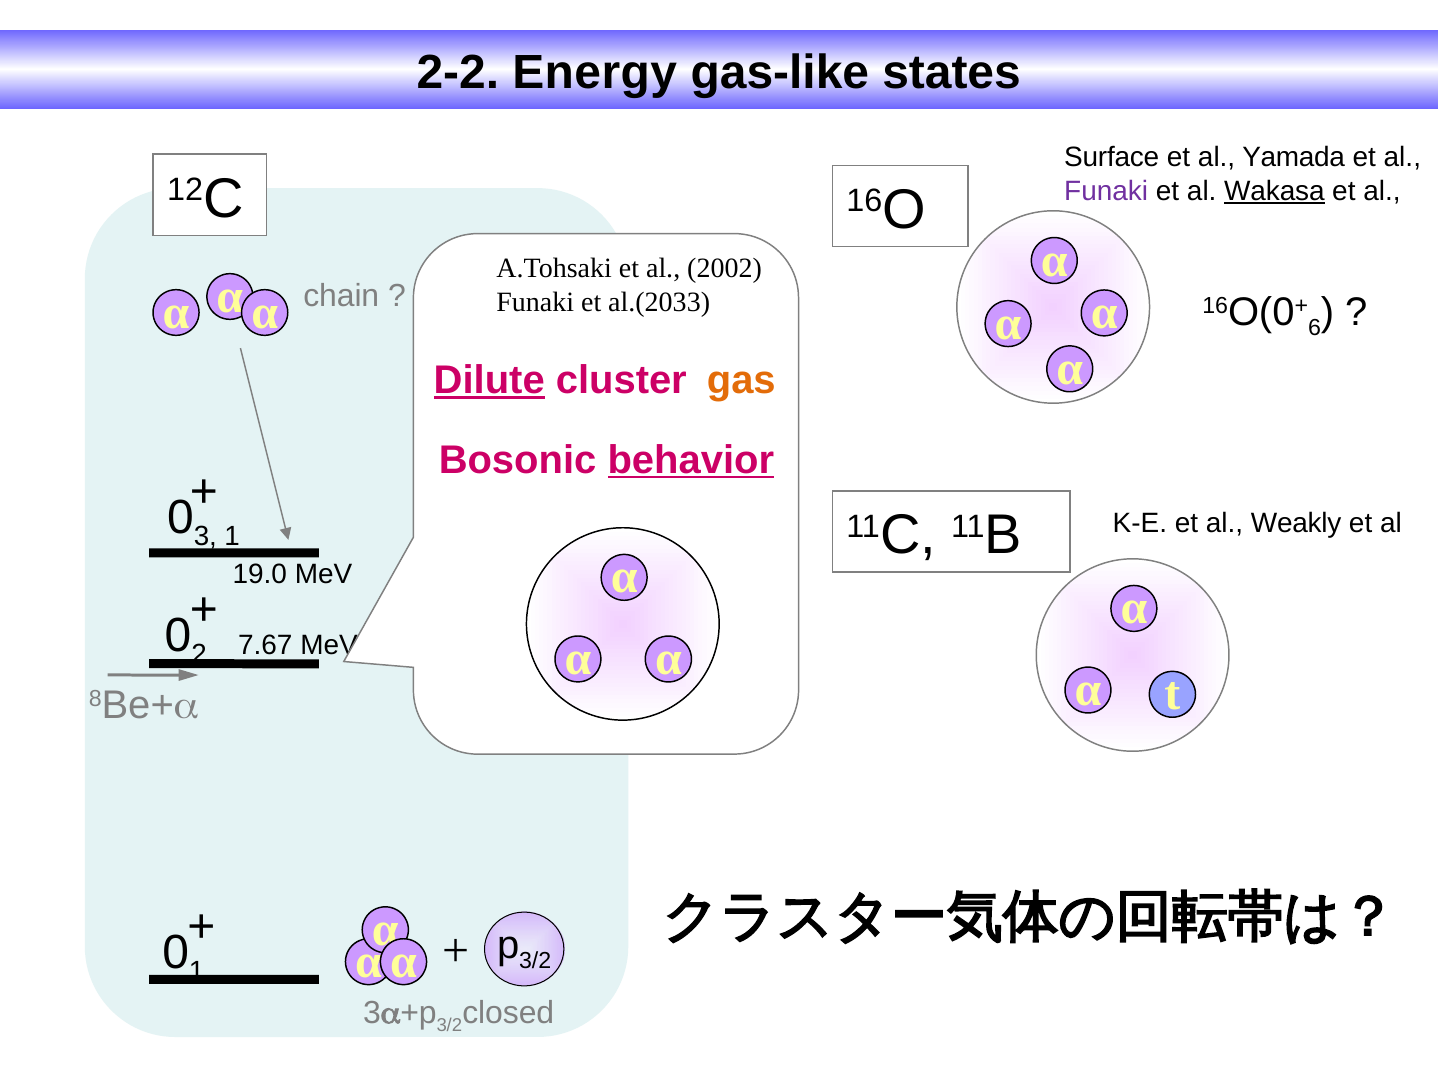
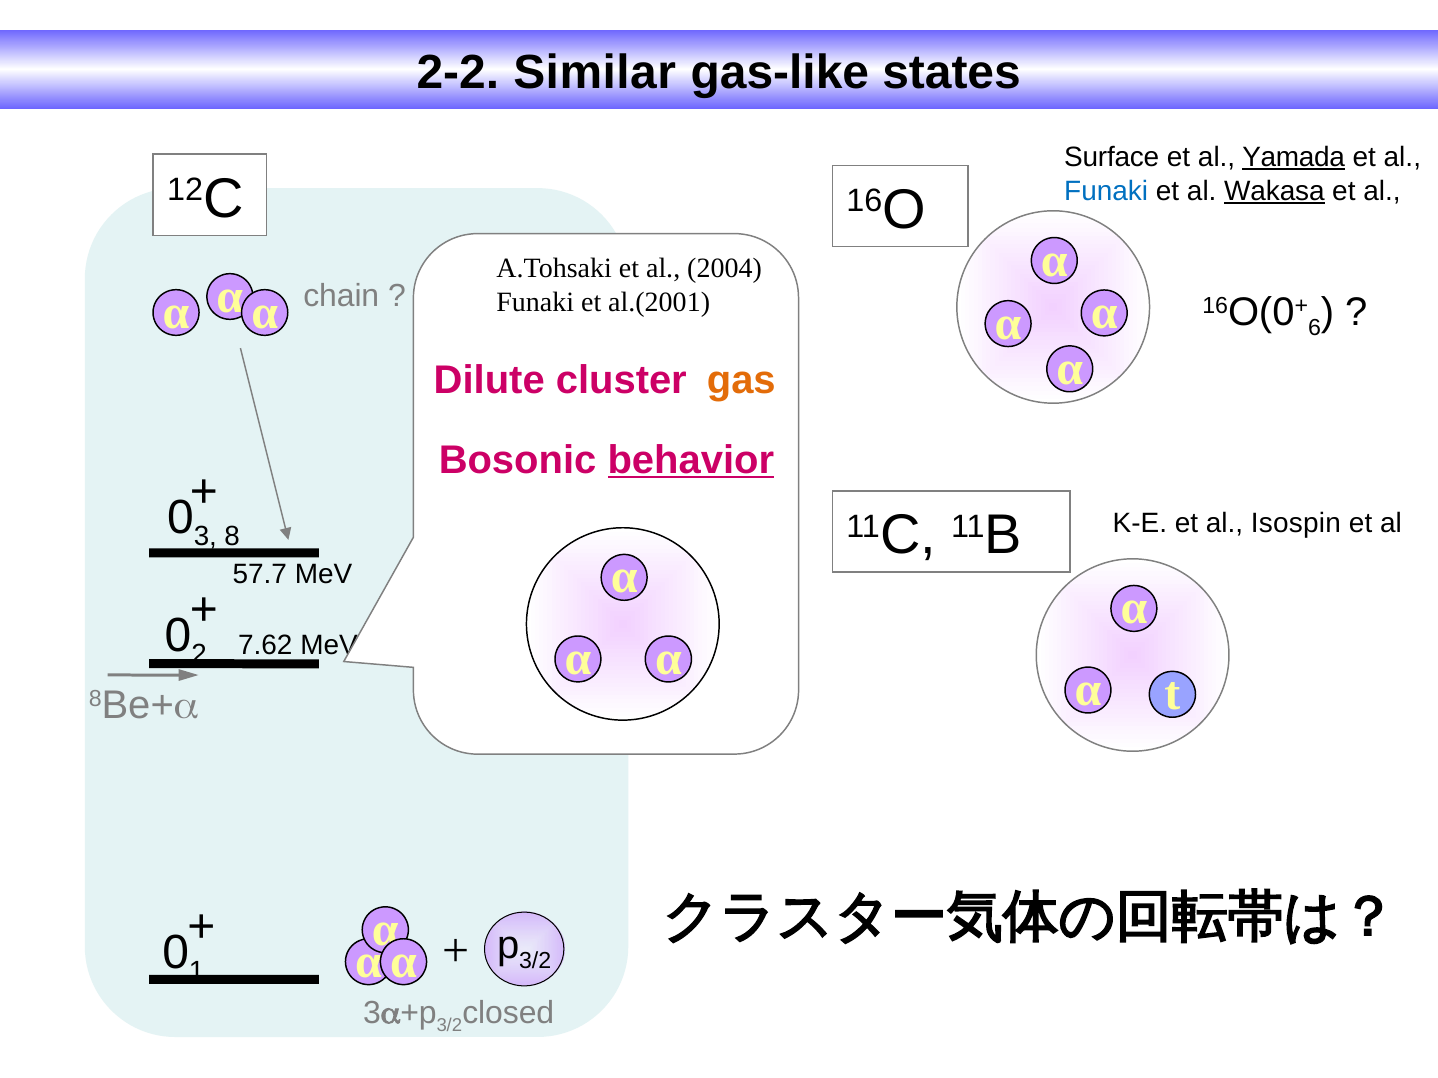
Energy: Energy -> Similar
Yamada underline: none -> present
Funaki at (1106, 191) colour: purple -> blue
2002: 2002 -> 2004
al.(2033: al.(2033 -> al.(2001
Dilute underline: present -> none
1 at (232, 537): 1 -> 8
Weakly: Weakly -> Isospin
19.0: 19.0 -> 57.7
7.67: 7.67 -> 7.62
